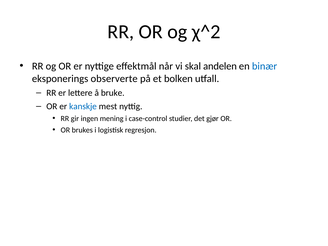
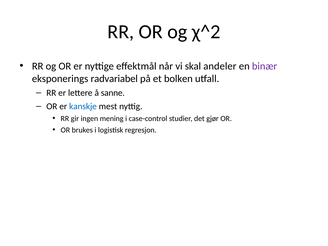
andelen: andelen -> andeler
binær colour: blue -> purple
observerte: observerte -> radvariabel
bruke: bruke -> sanne
